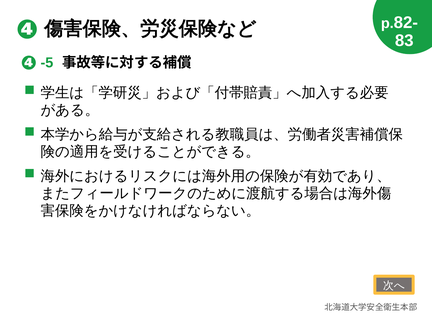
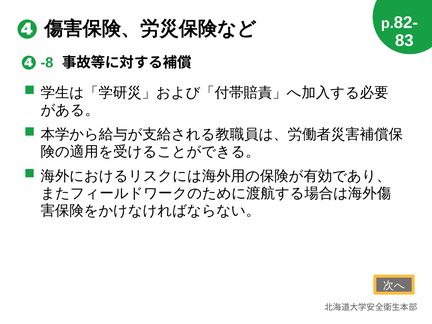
-5: -5 -> -8
